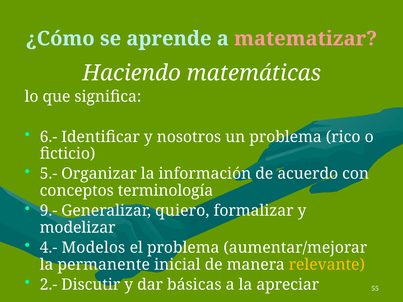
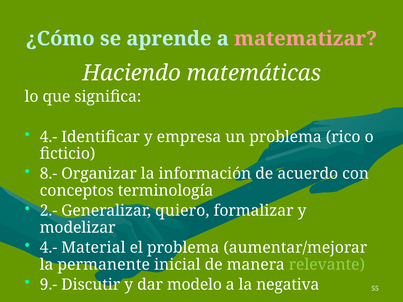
6.- at (48, 137): 6.- -> 4.-
nosotros: nosotros -> empresa
5.-: 5.- -> 8.-
9.-: 9.- -> 2.-
Modelos: Modelos -> Material
relevante colour: yellow -> light green
2.-: 2.- -> 9.-
básicas: básicas -> modelo
apreciar: apreciar -> negativa
